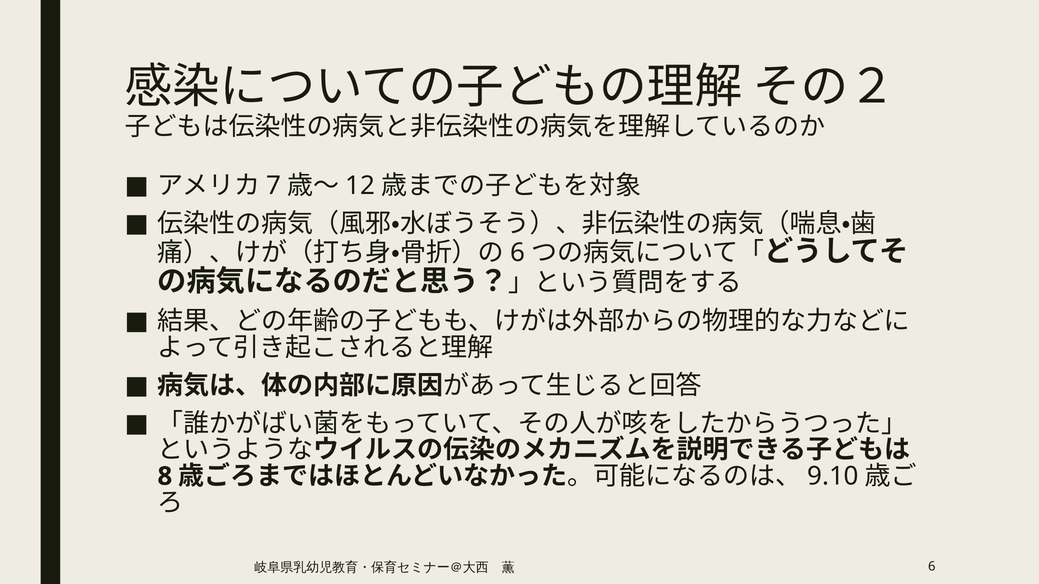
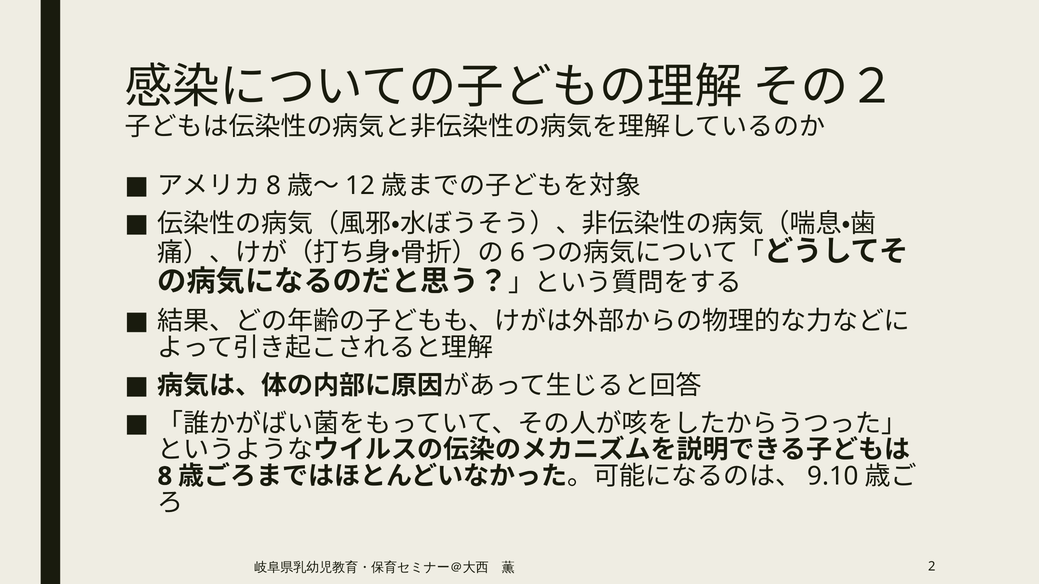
7 at (274, 186): 7 -> 8
6 at (932, 567): 6 -> 2
